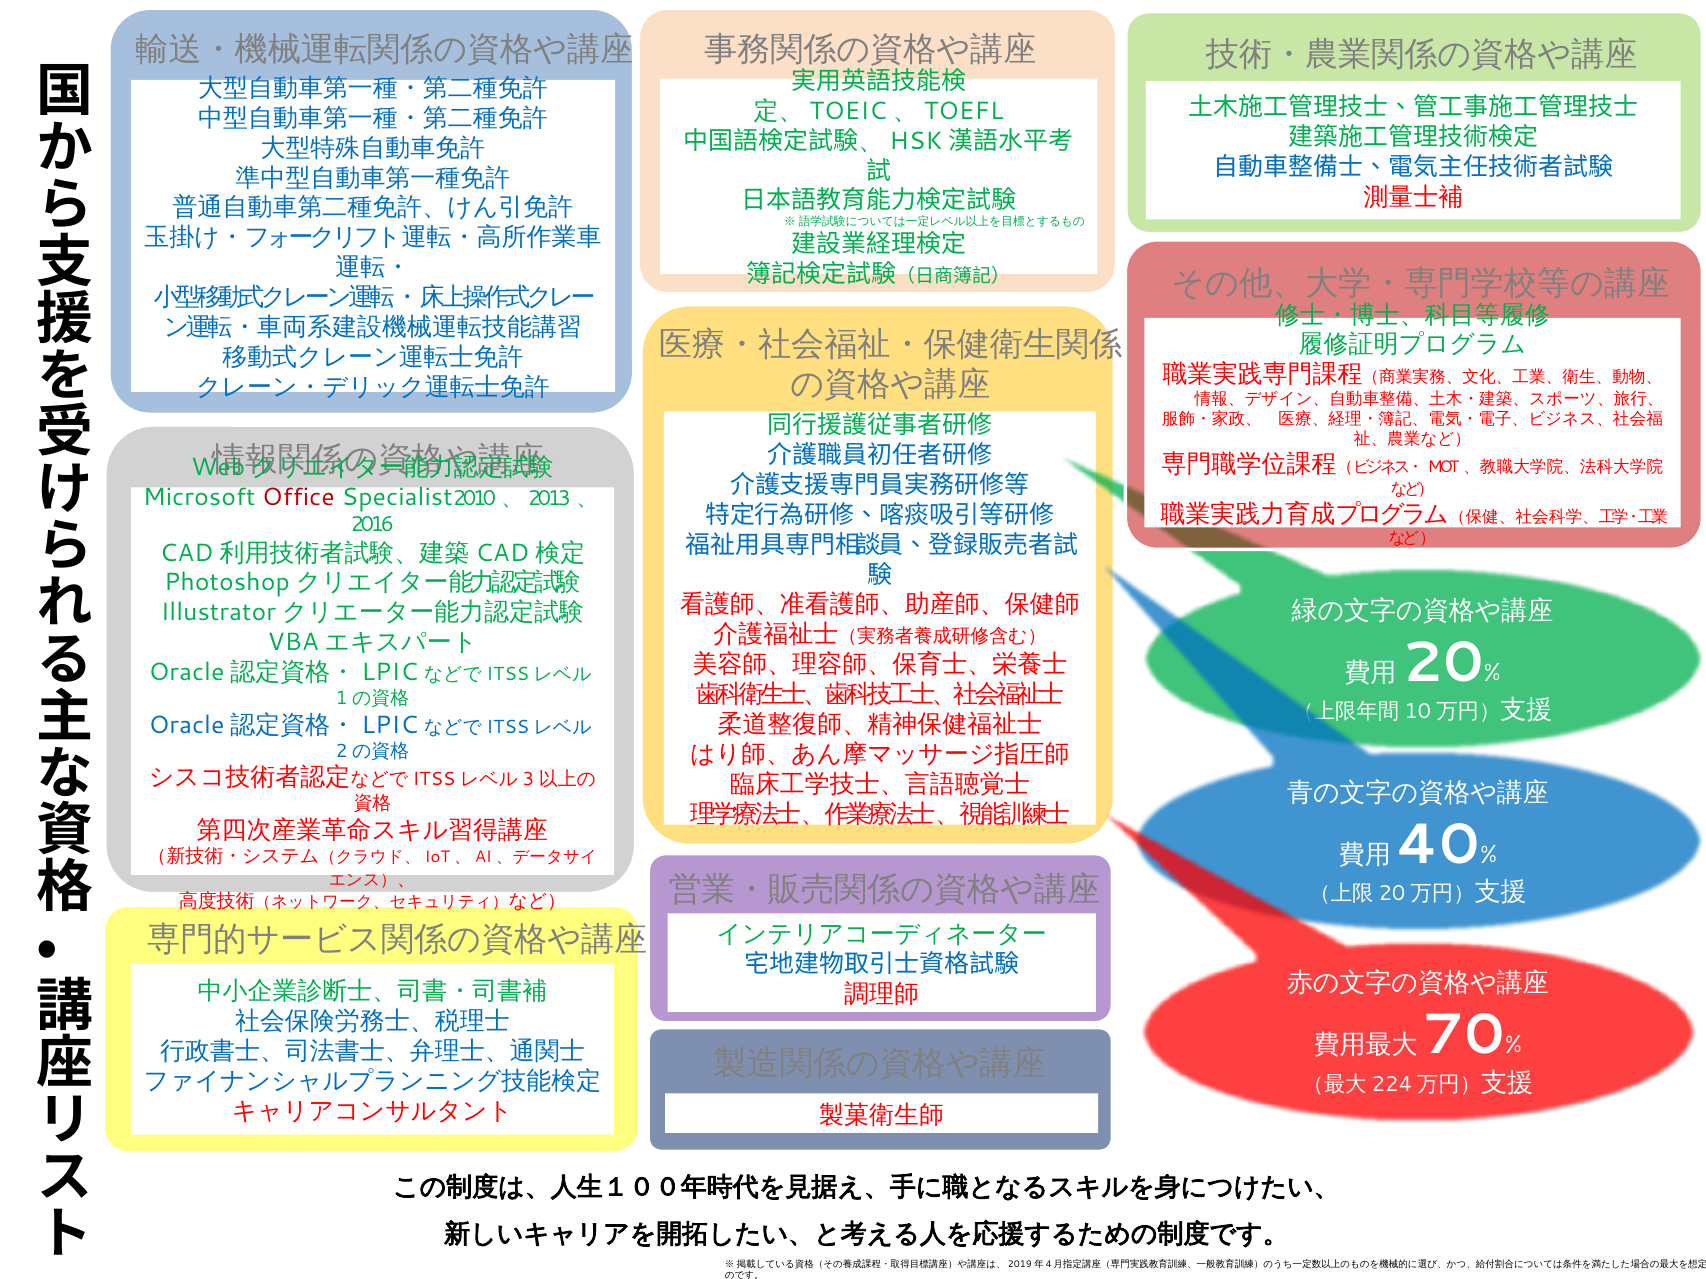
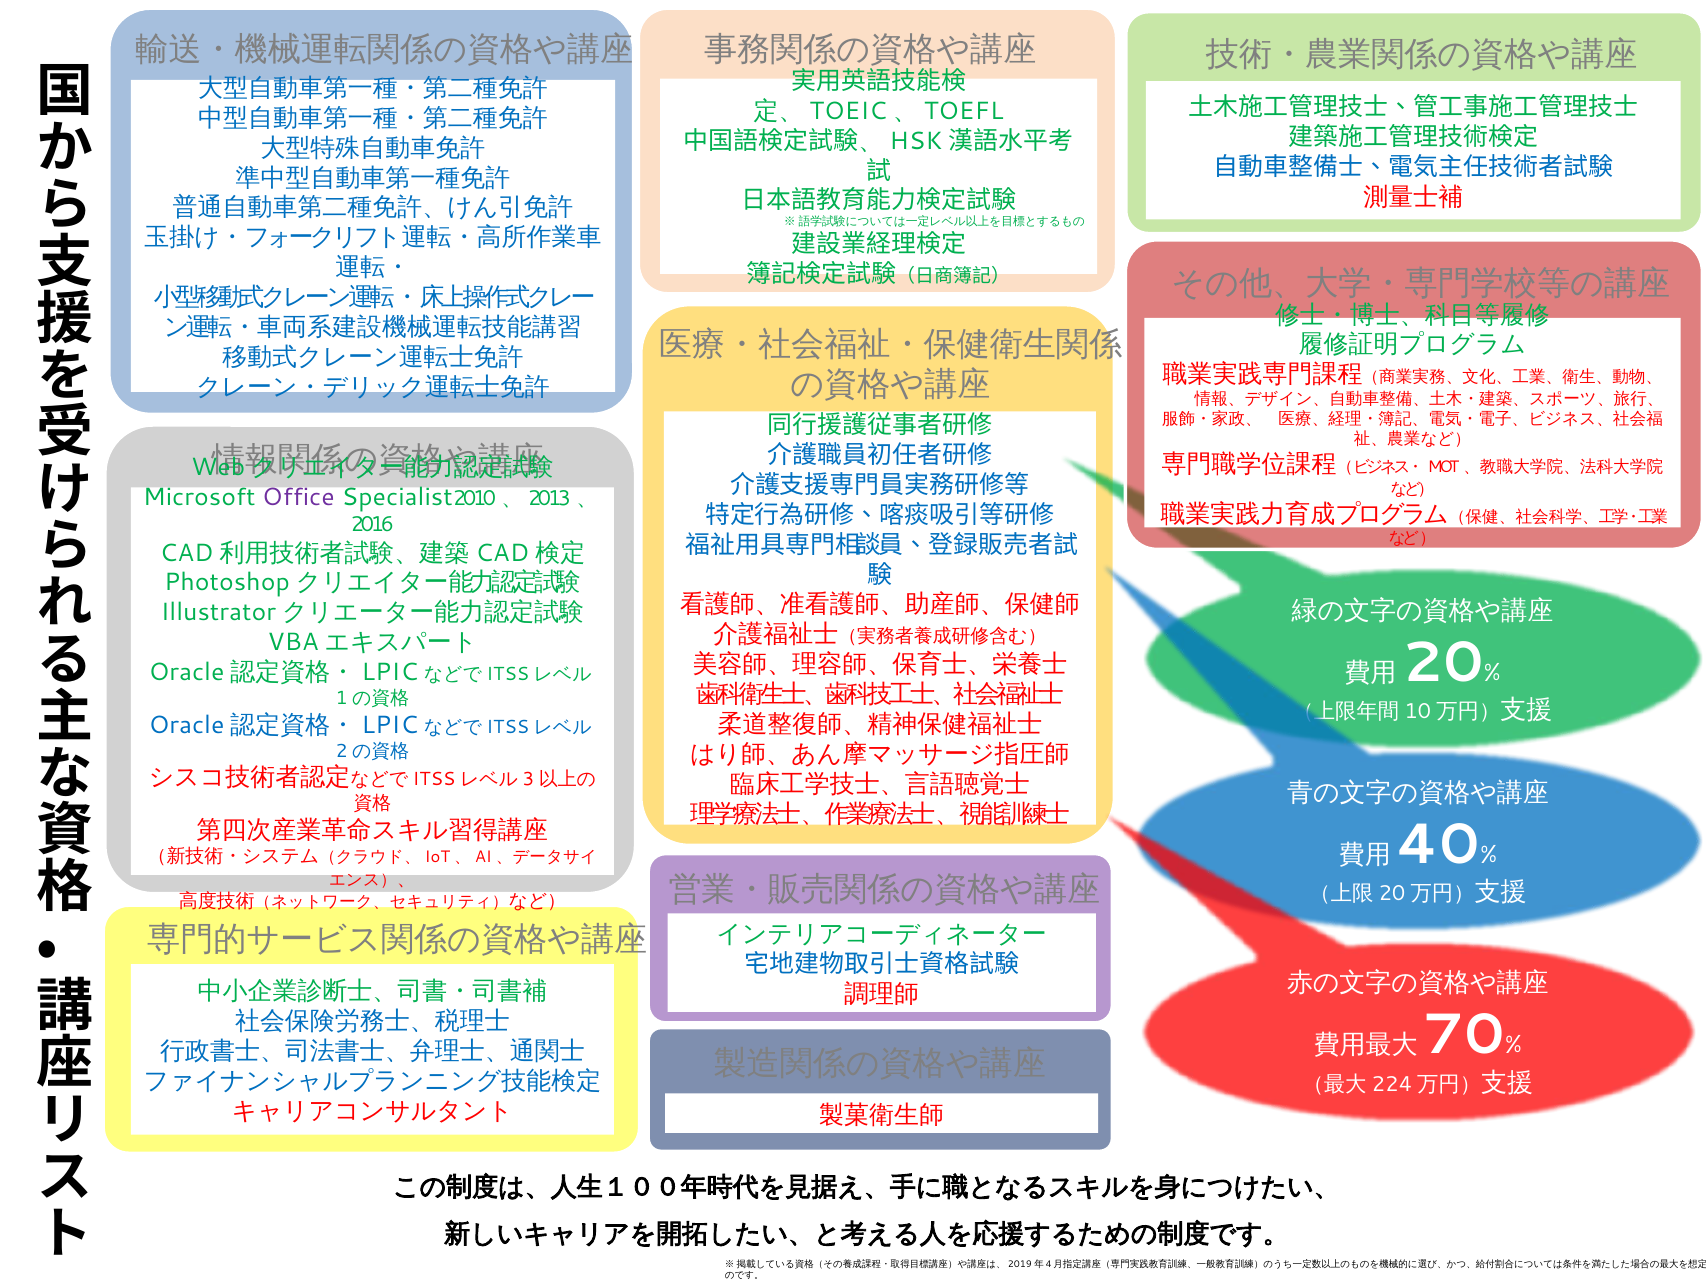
Office colour: red -> purple
